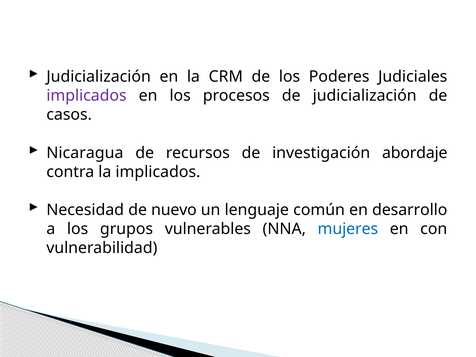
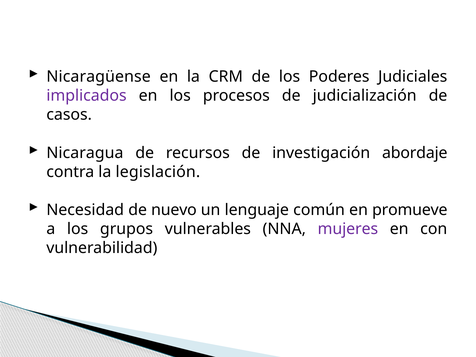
Judicialización at (99, 77): Judicialización -> Nicaragüense
la implicados: implicados -> legislación
desarrollo: desarrollo -> promueve
mujeres colour: blue -> purple
